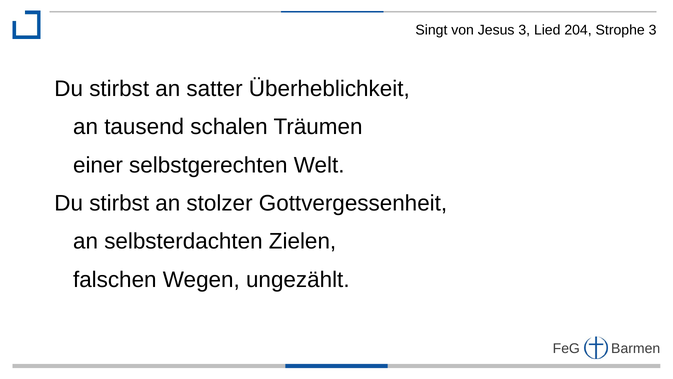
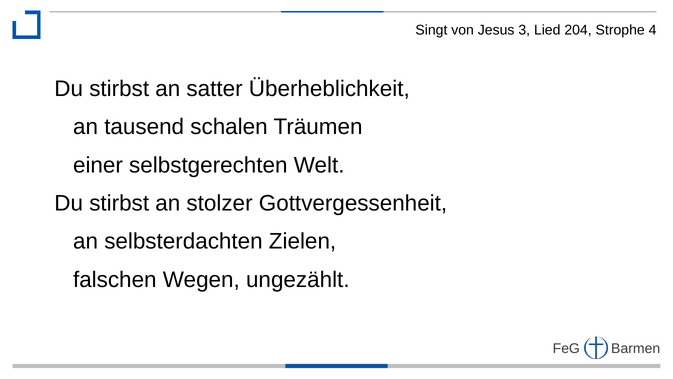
Strophe 3: 3 -> 4
